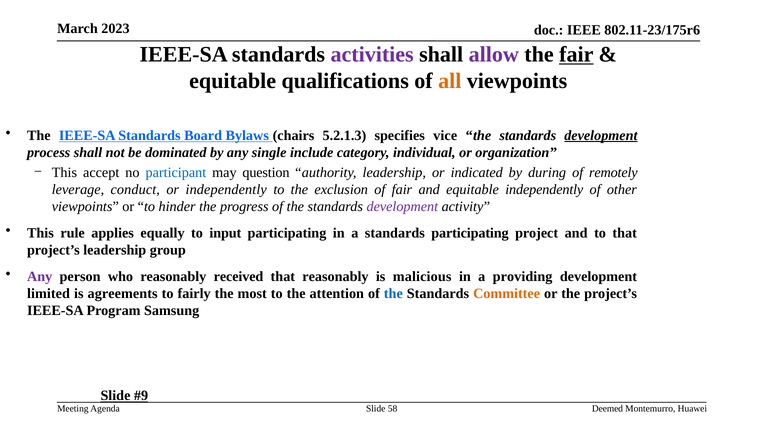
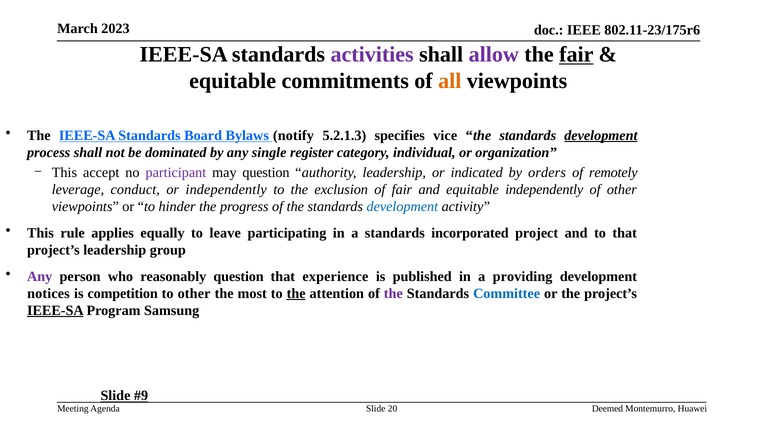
qualifications: qualifications -> commitments
chairs: chairs -> notify
include: include -> register
participant colour: blue -> purple
during: during -> orders
development at (402, 206) colour: purple -> blue
input: input -> leave
standards participating: participating -> incorporated
reasonably received: received -> question
that reasonably: reasonably -> experience
malicious: malicious -> published
limited: limited -> notices
agreements: agreements -> competition
to fairly: fairly -> other
the at (296, 293) underline: none -> present
the at (393, 293) colour: blue -> purple
Committee colour: orange -> blue
IEEE-SA at (55, 310) underline: none -> present
58: 58 -> 20
